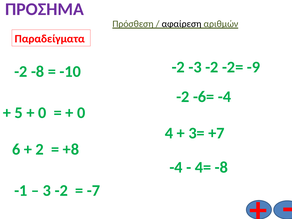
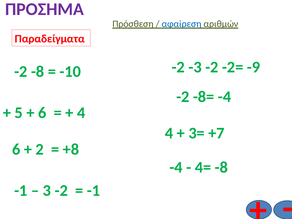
αφαίρεση colour: black -> blue
-6=: -6= -> -8=
0 at (42, 113): 0 -> 6
0 at (81, 113): 0 -> 4
-7 at (93, 190): -7 -> -1
